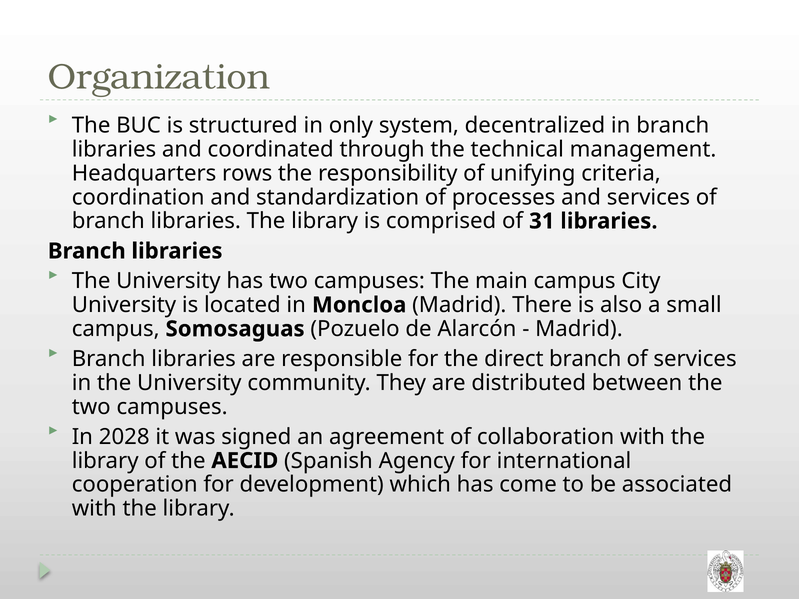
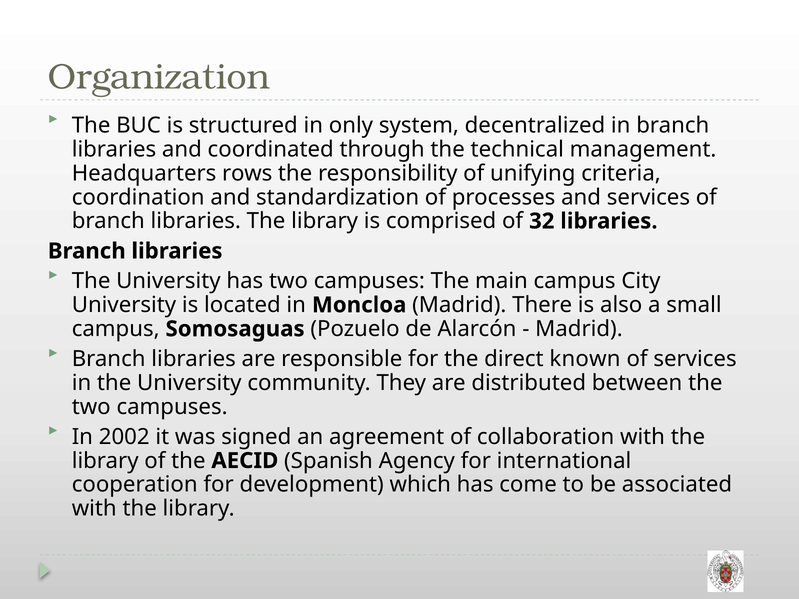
31: 31 -> 32
direct branch: branch -> known
2028: 2028 -> 2002
